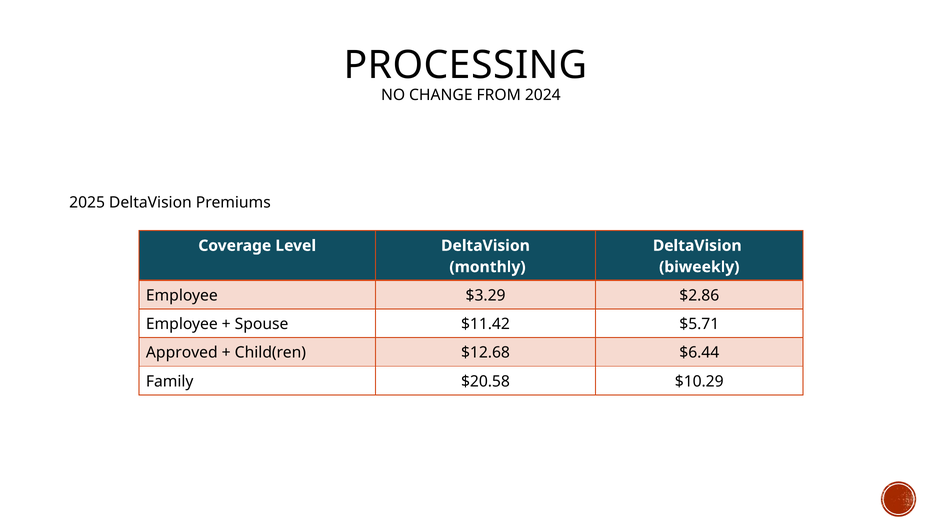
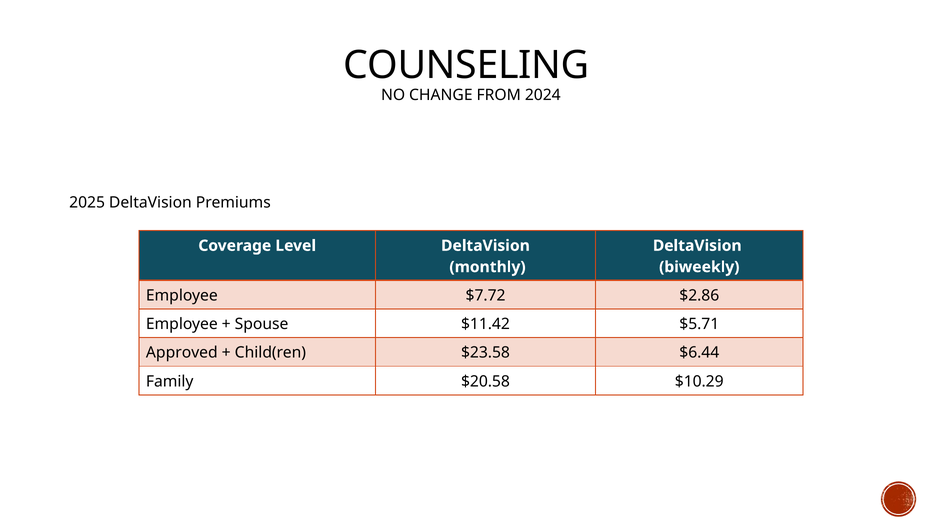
PROCESSING: PROCESSING -> COUNSELING
$3.29: $3.29 -> $7.72
$12.68: $12.68 -> $23.58
